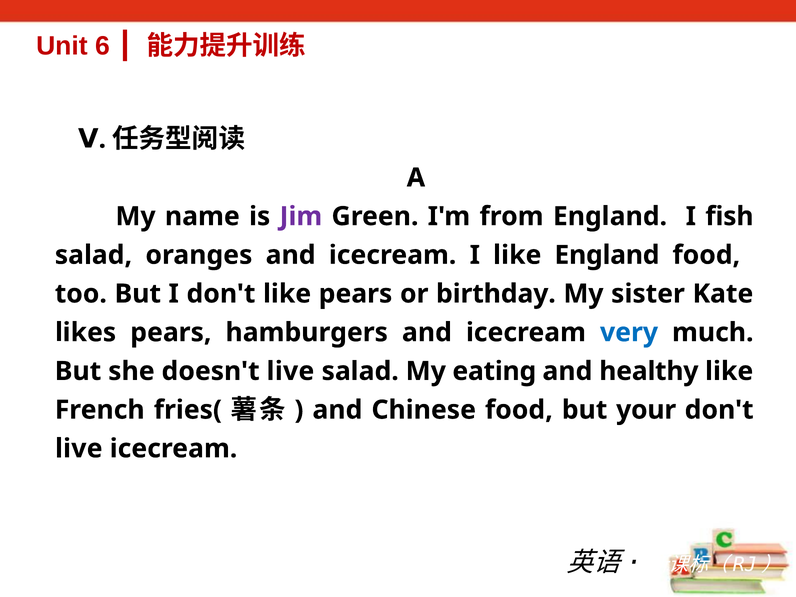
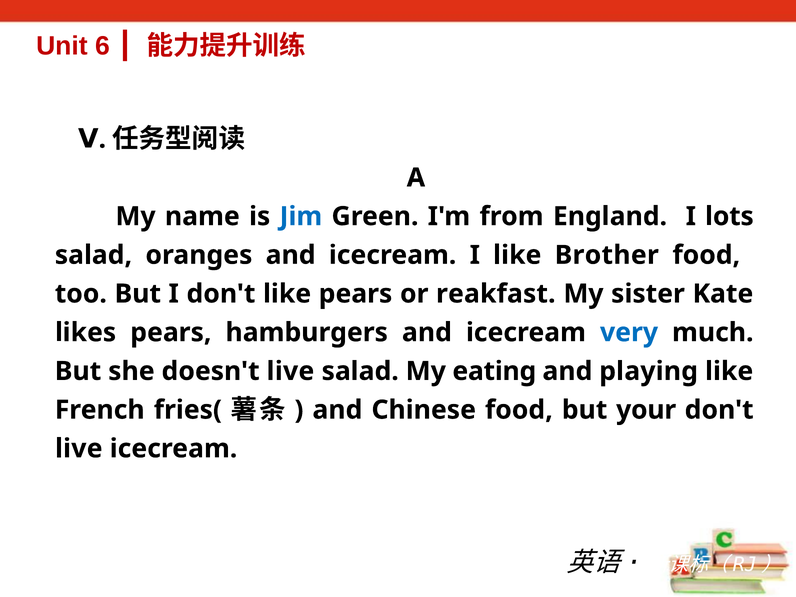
Jim colour: purple -> blue
fish: fish -> lots
like England: England -> Brother
birthday: birthday -> reakfast
healthy: healthy -> playing
